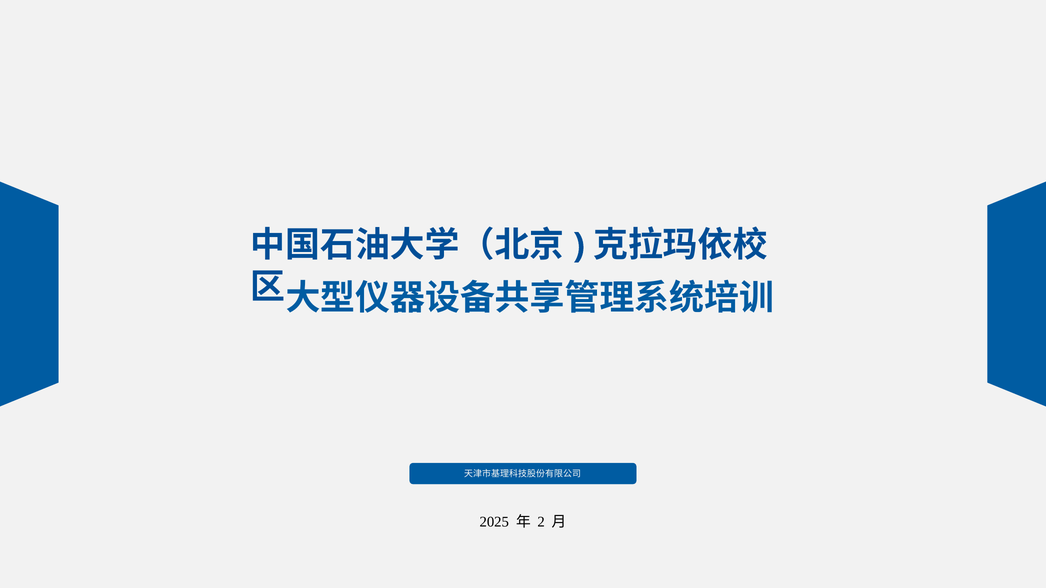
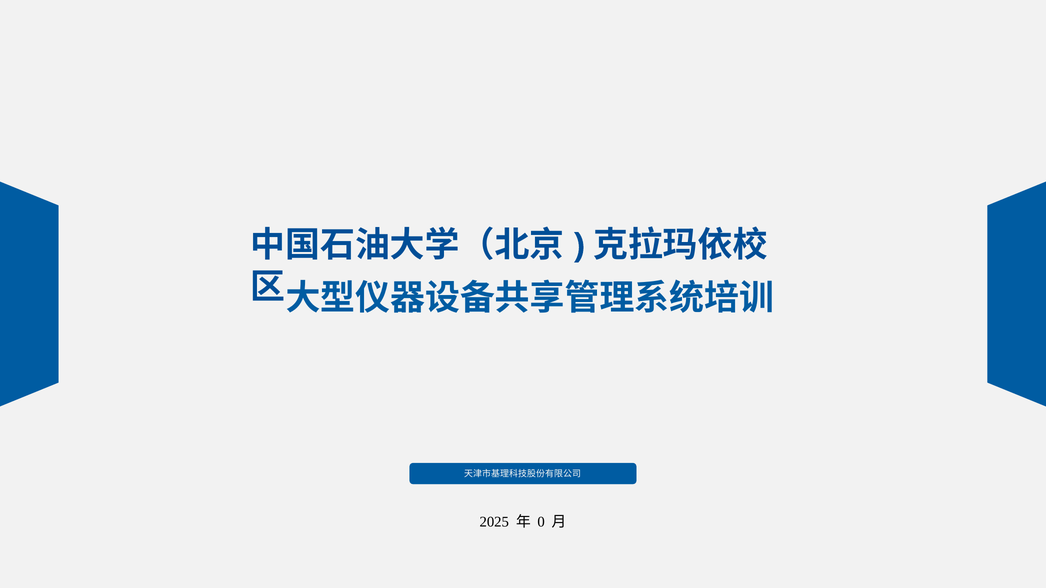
2: 2 -> 0
